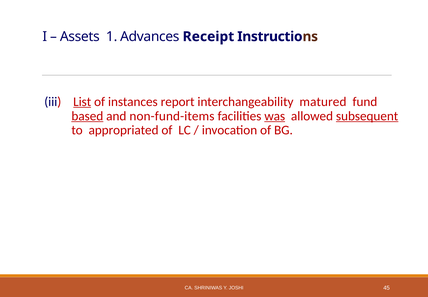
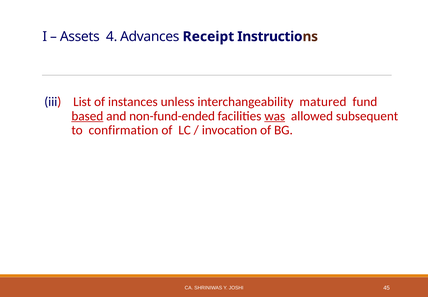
1: 1 -> 4
List underline: present -> none
report: report -> unless
non-fund-items: non-fund-items -> non-fund-ended
subsequent underline: present -> none
appropriated: appropriated -> confirmation
